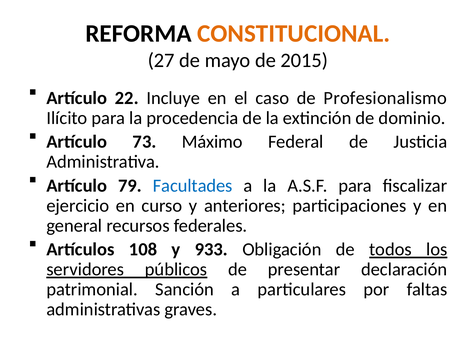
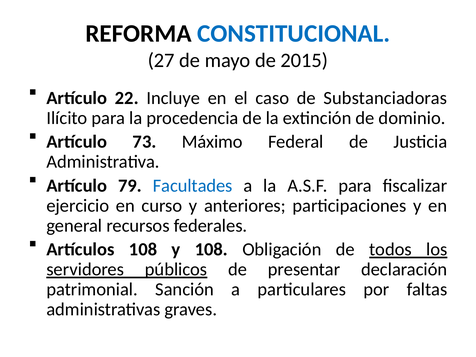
CONSTITUCIONAL colour: orange -> blue
Profesionalismo: Profesionalismo -> Substanciadoras
y 933: 933 -> 108
